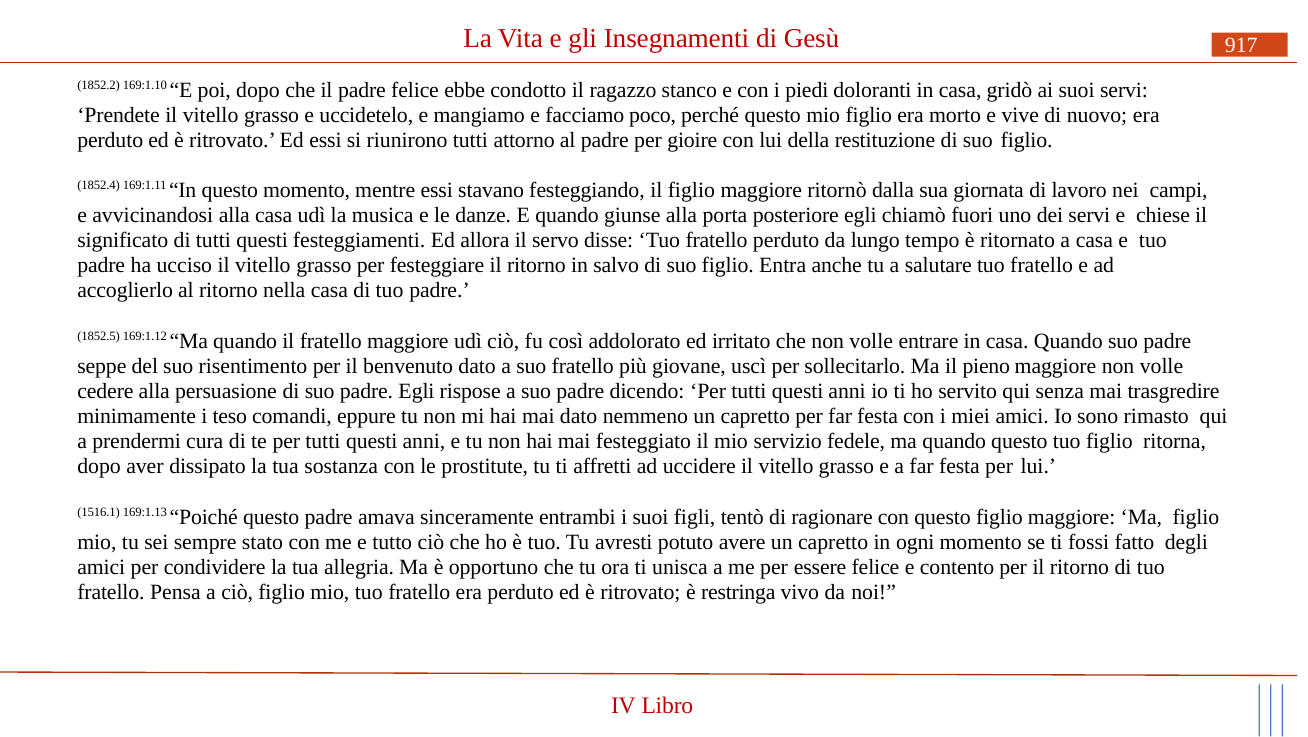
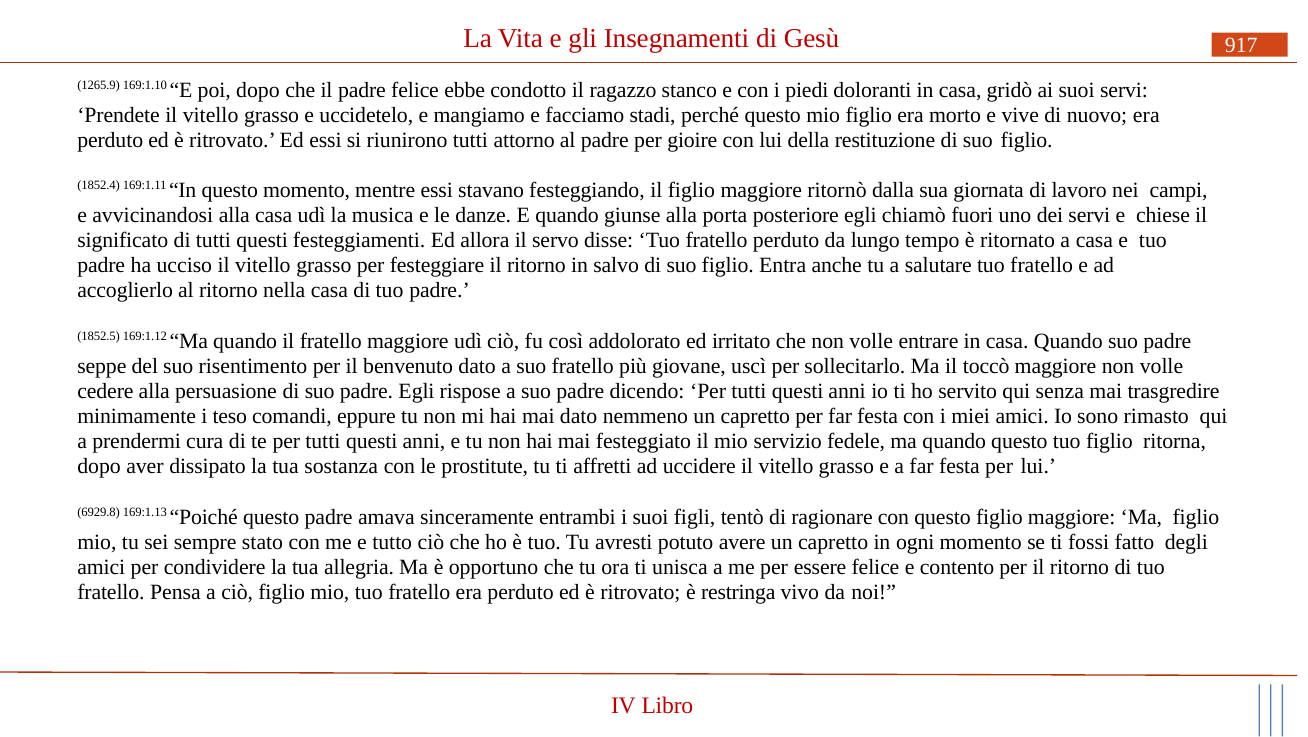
1852.2: 1852.2 -> 1265.9
poco: poco -> stadi
pieno: pieno -> toccò
1516.1: 1516.1 -> 6929.8
